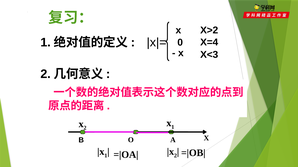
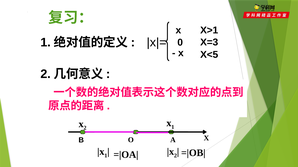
X>2: X>2 -> X>1
X=4: X=4 -> X=3
X<3: X<3 -> X<5
